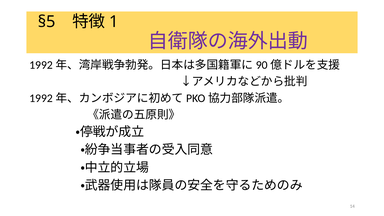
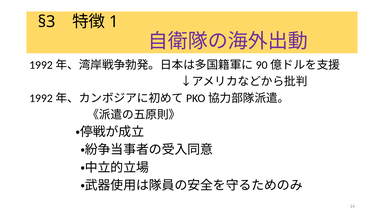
§5: §5 -> §3
